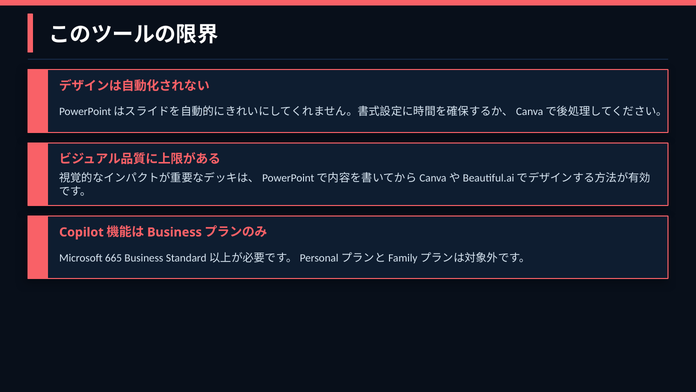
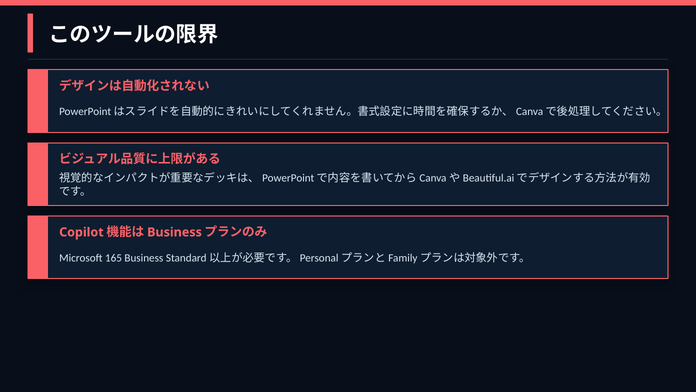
665: 665 -> 165
